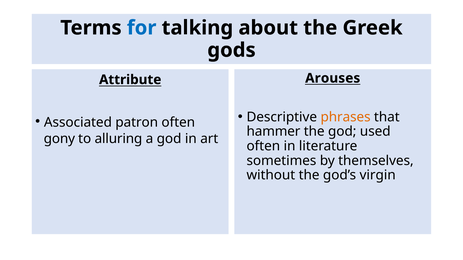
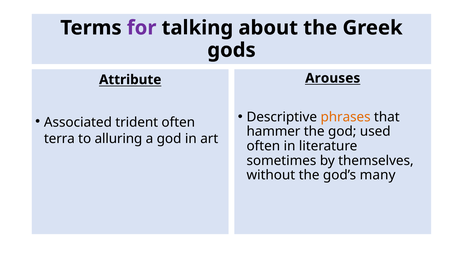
for colour: blue -> purple
patron: patron -> trident
gony: gony -> terra
virgin: virgin -> many
